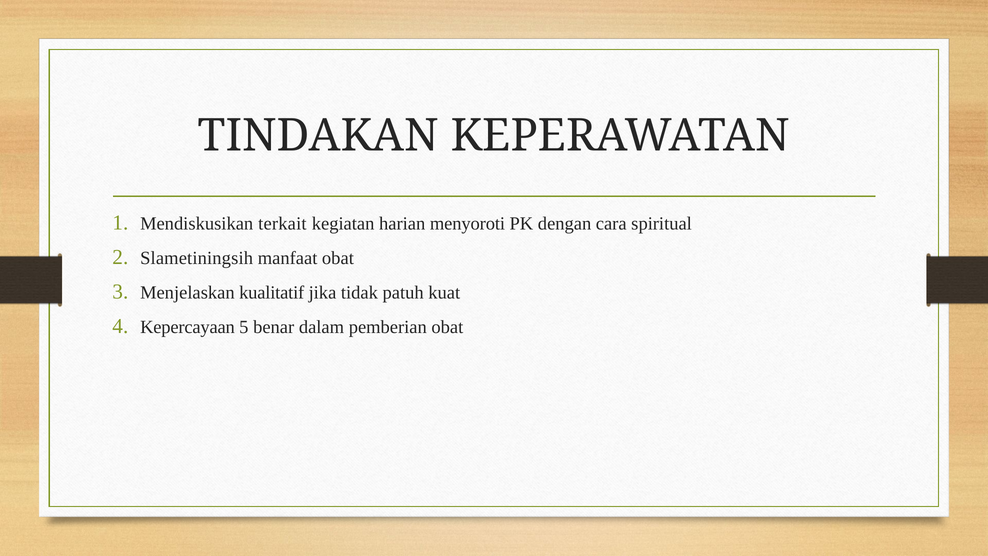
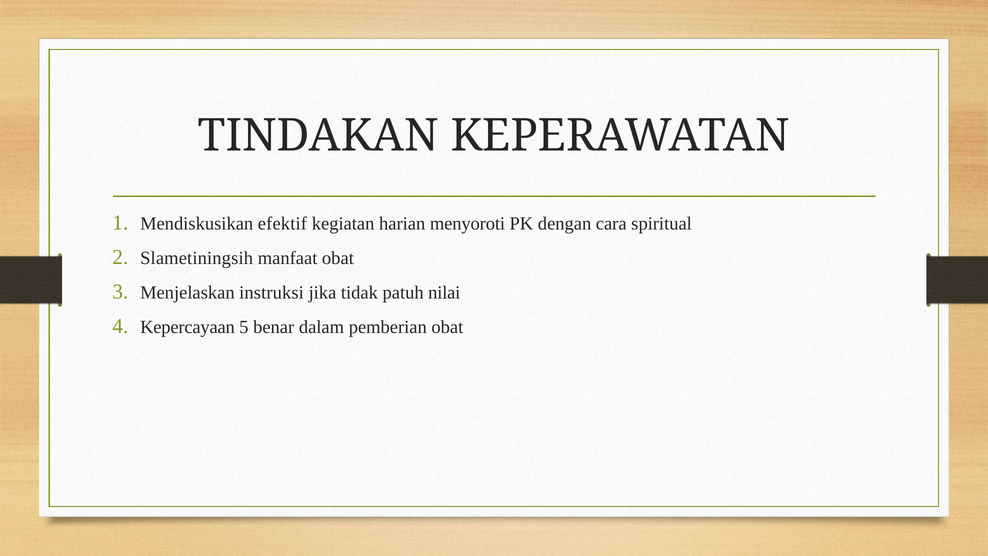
terkait: terkait -> efektif
kualitatif: kualitatif -> instruksi
kuat: kuat -> nilai
